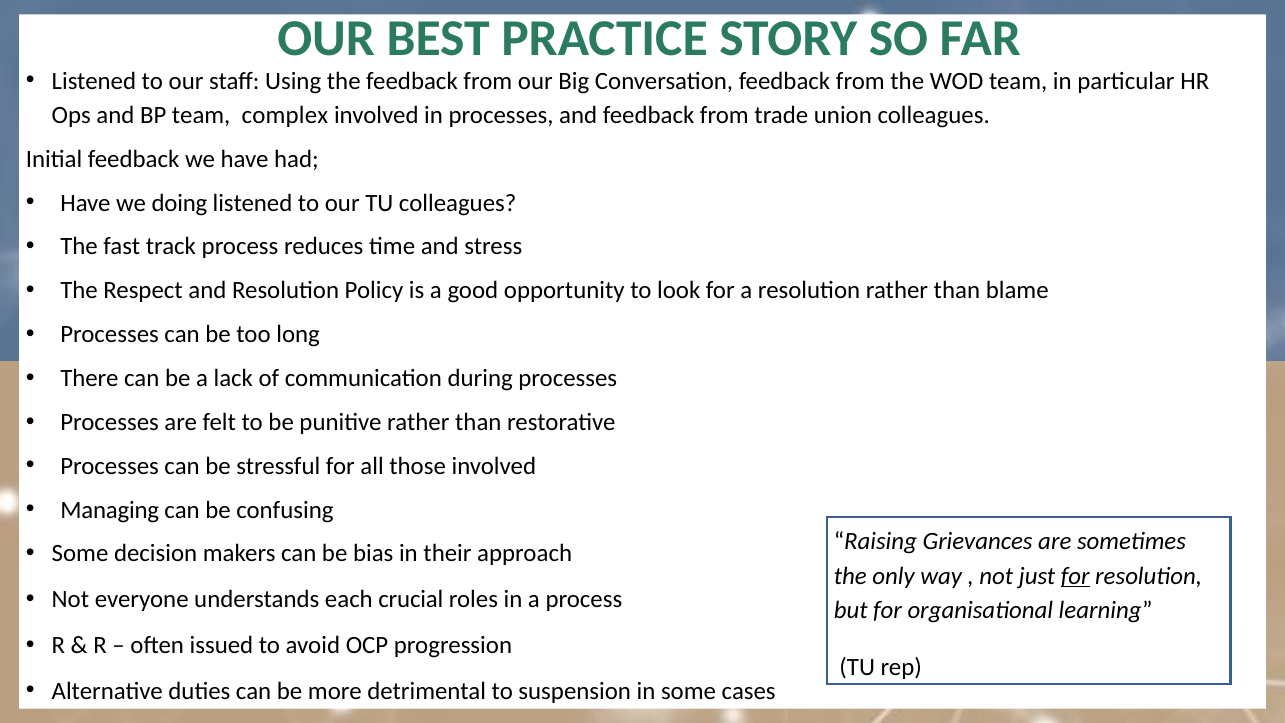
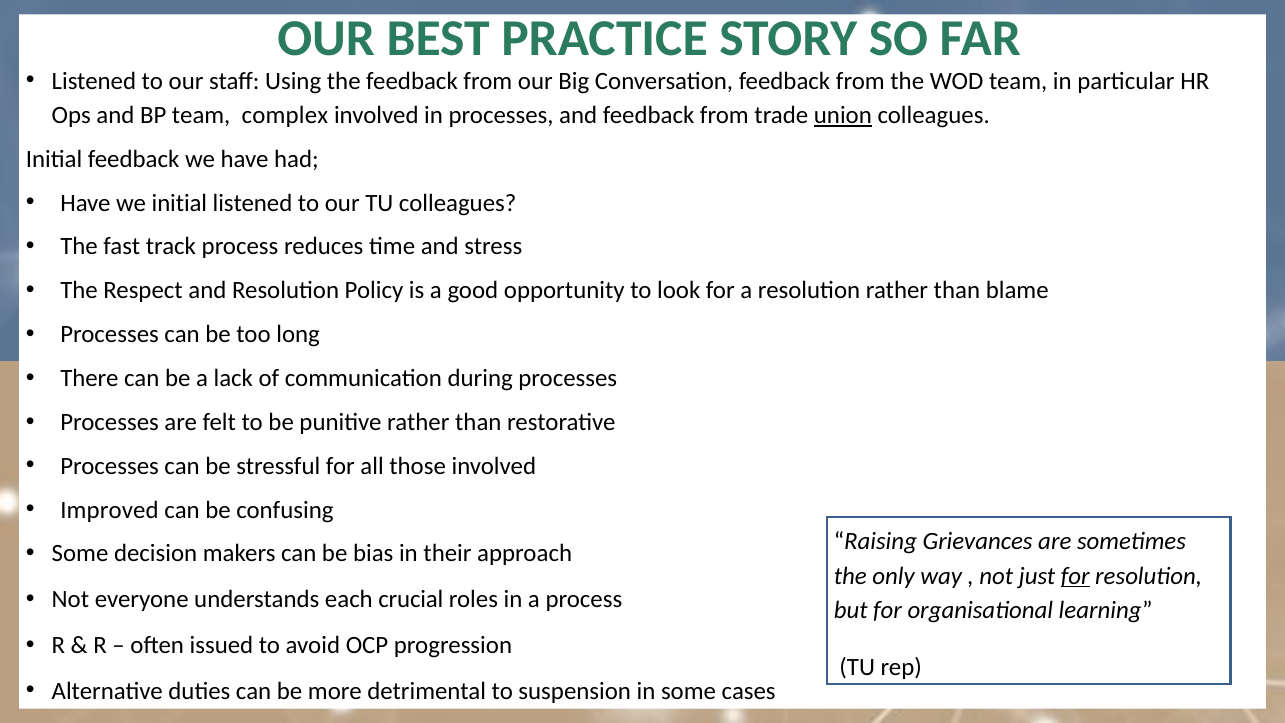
union underline: none -> present
we doing: doing -> initial
Managing: Managing -> Improved
